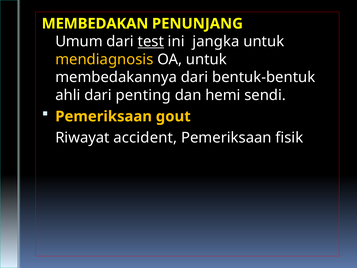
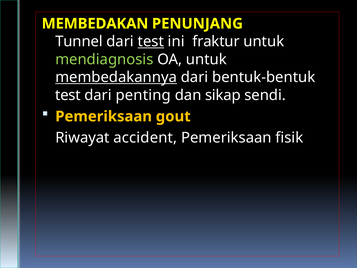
Umum: Umum -> Tunnel
jangka: jangka -> fraktur
mendiagnosis colour: yellow -> light green
membedakannya underline: none -> present
ahli at (68, 95): ahli -> test
hemi: hemi -> sikap
